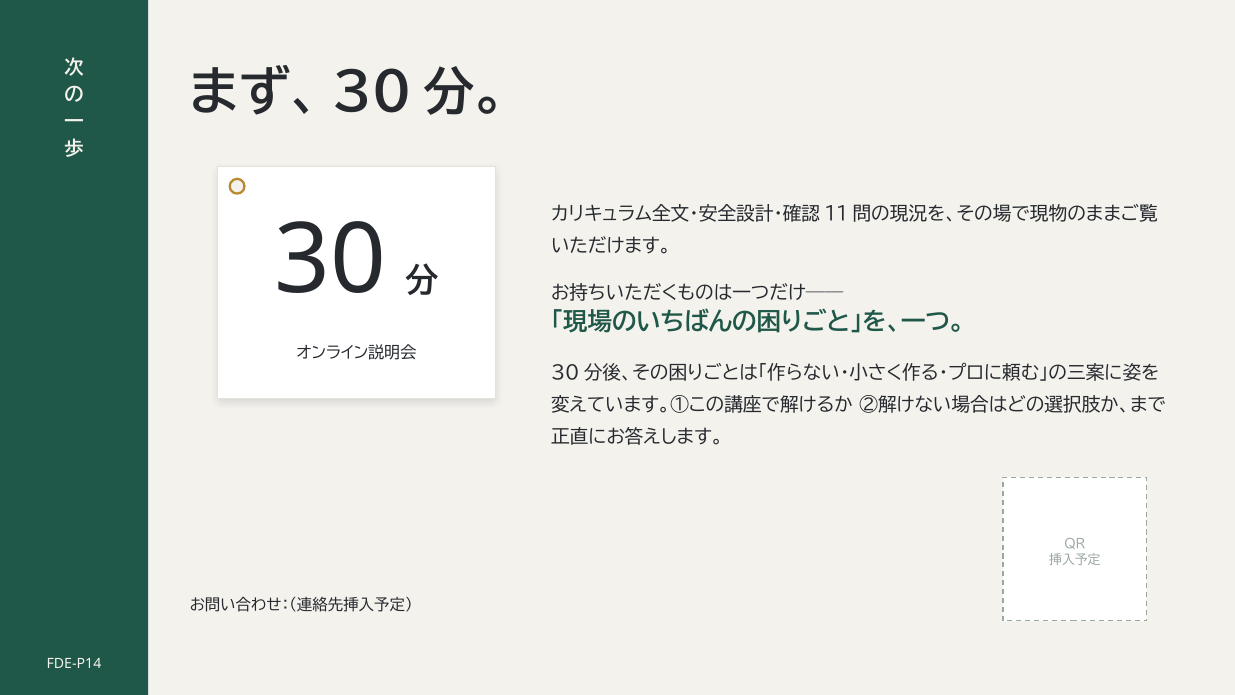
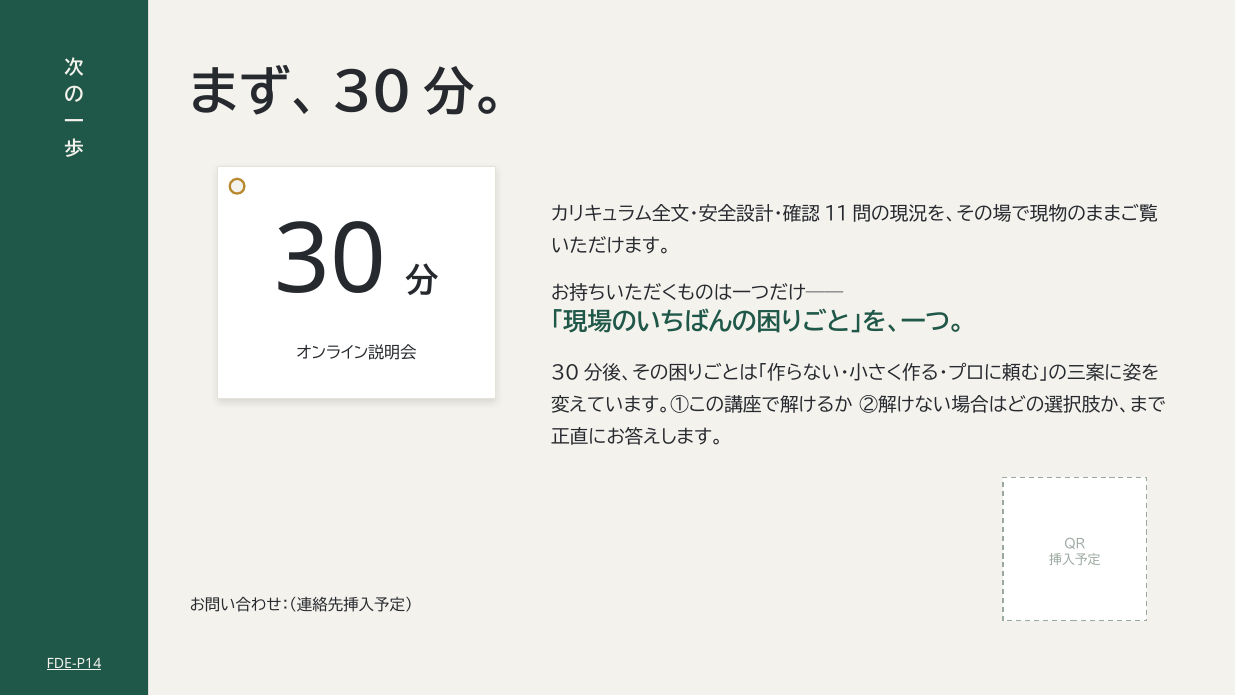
FDE-P14 underline: none -> present
